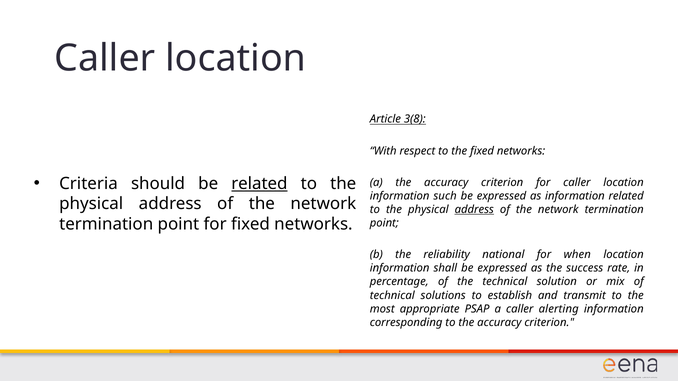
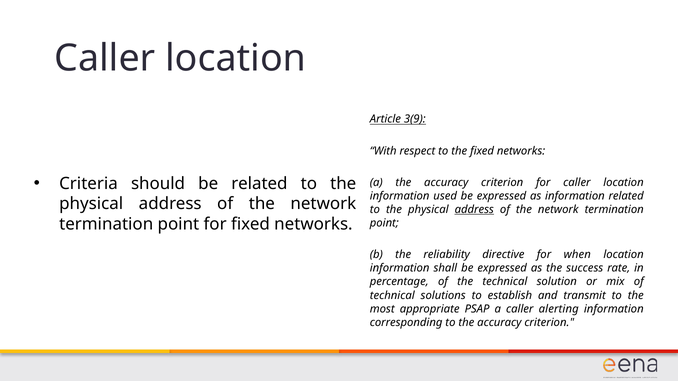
3(8: 3(8 -> 3(9
related at (259, 184) underline: present -> none
such: such -> used
national: national -> directive
